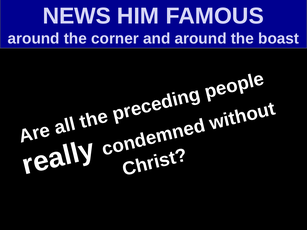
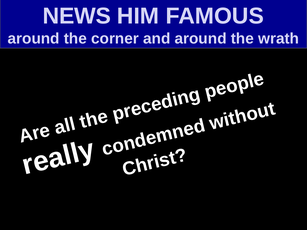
boast: boast -> wrath
